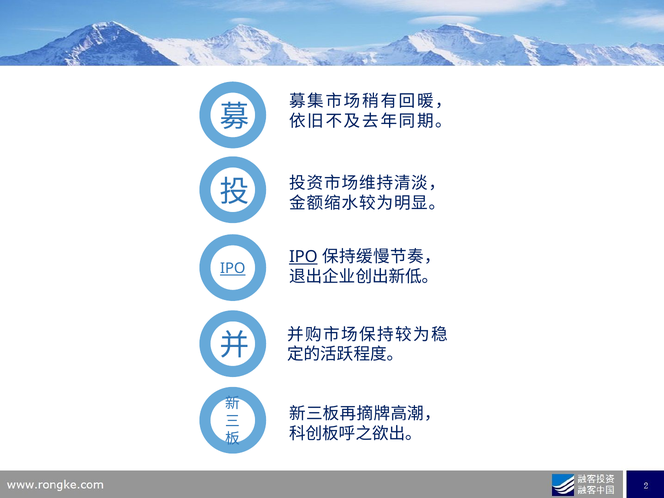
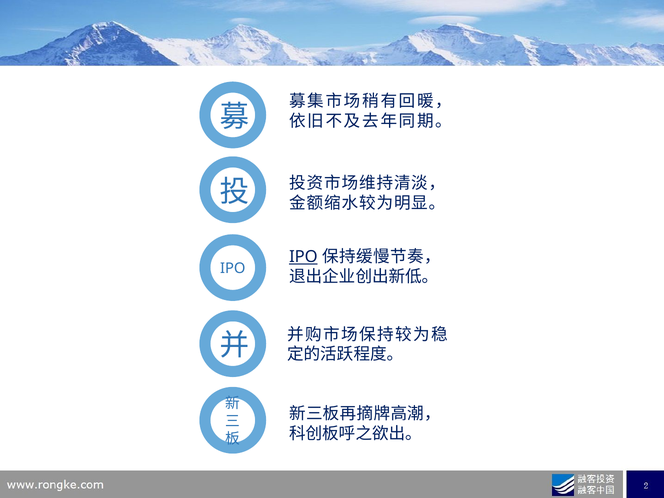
IPO at (233, 269) underline: present -> none
